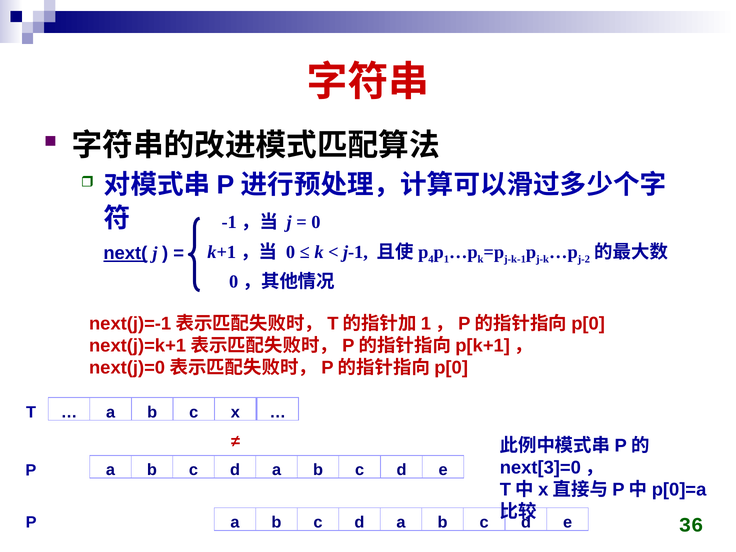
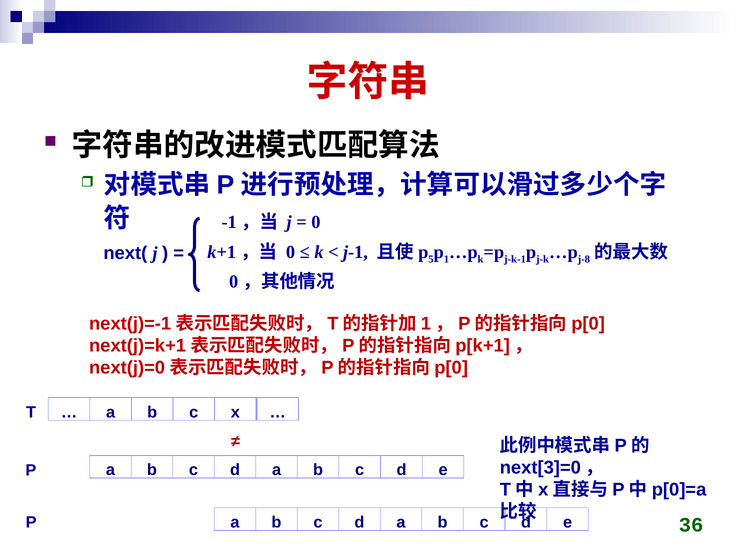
4: 4 -> 5
j-2: j-2 -> j-8
next( underline: present -> none
